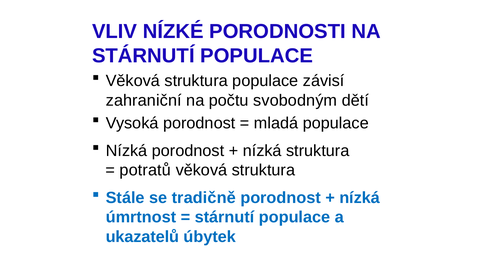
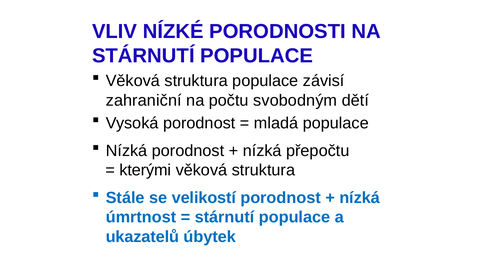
nízká struktura: struktura -> přepočtu
potratů: potratů -> kterými
tradičně: tradičně -> velikostí
